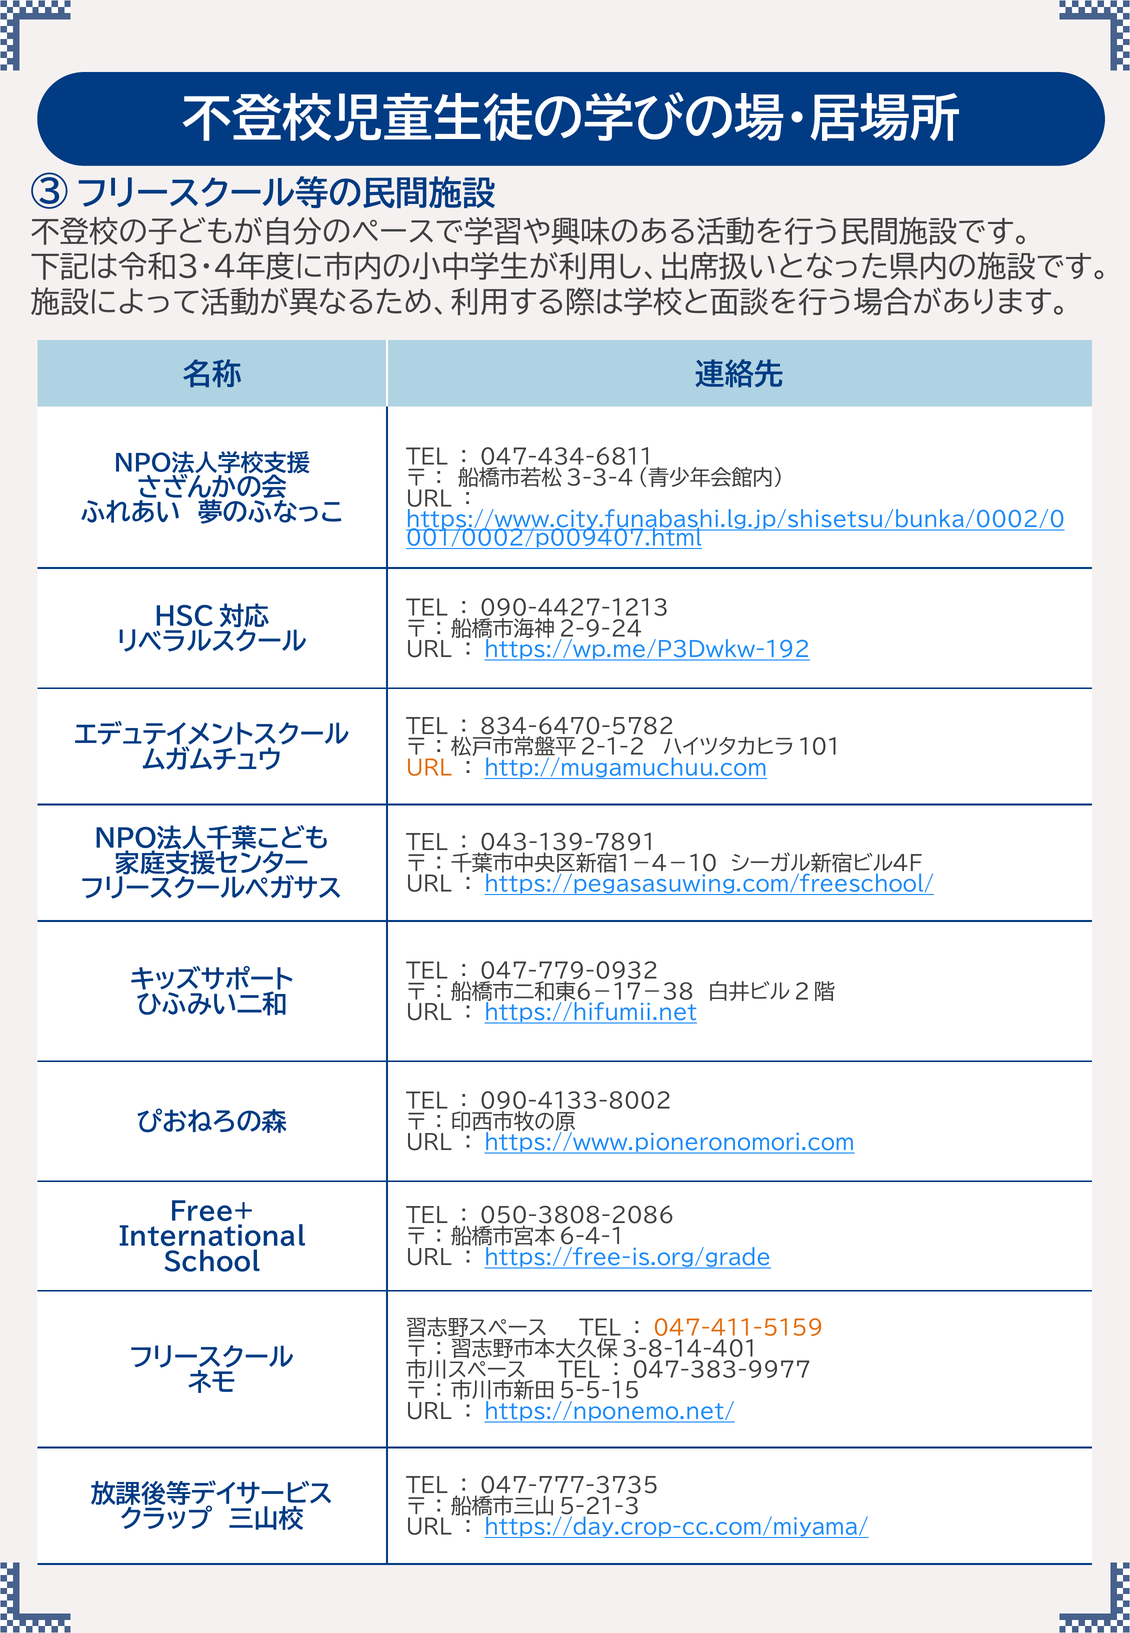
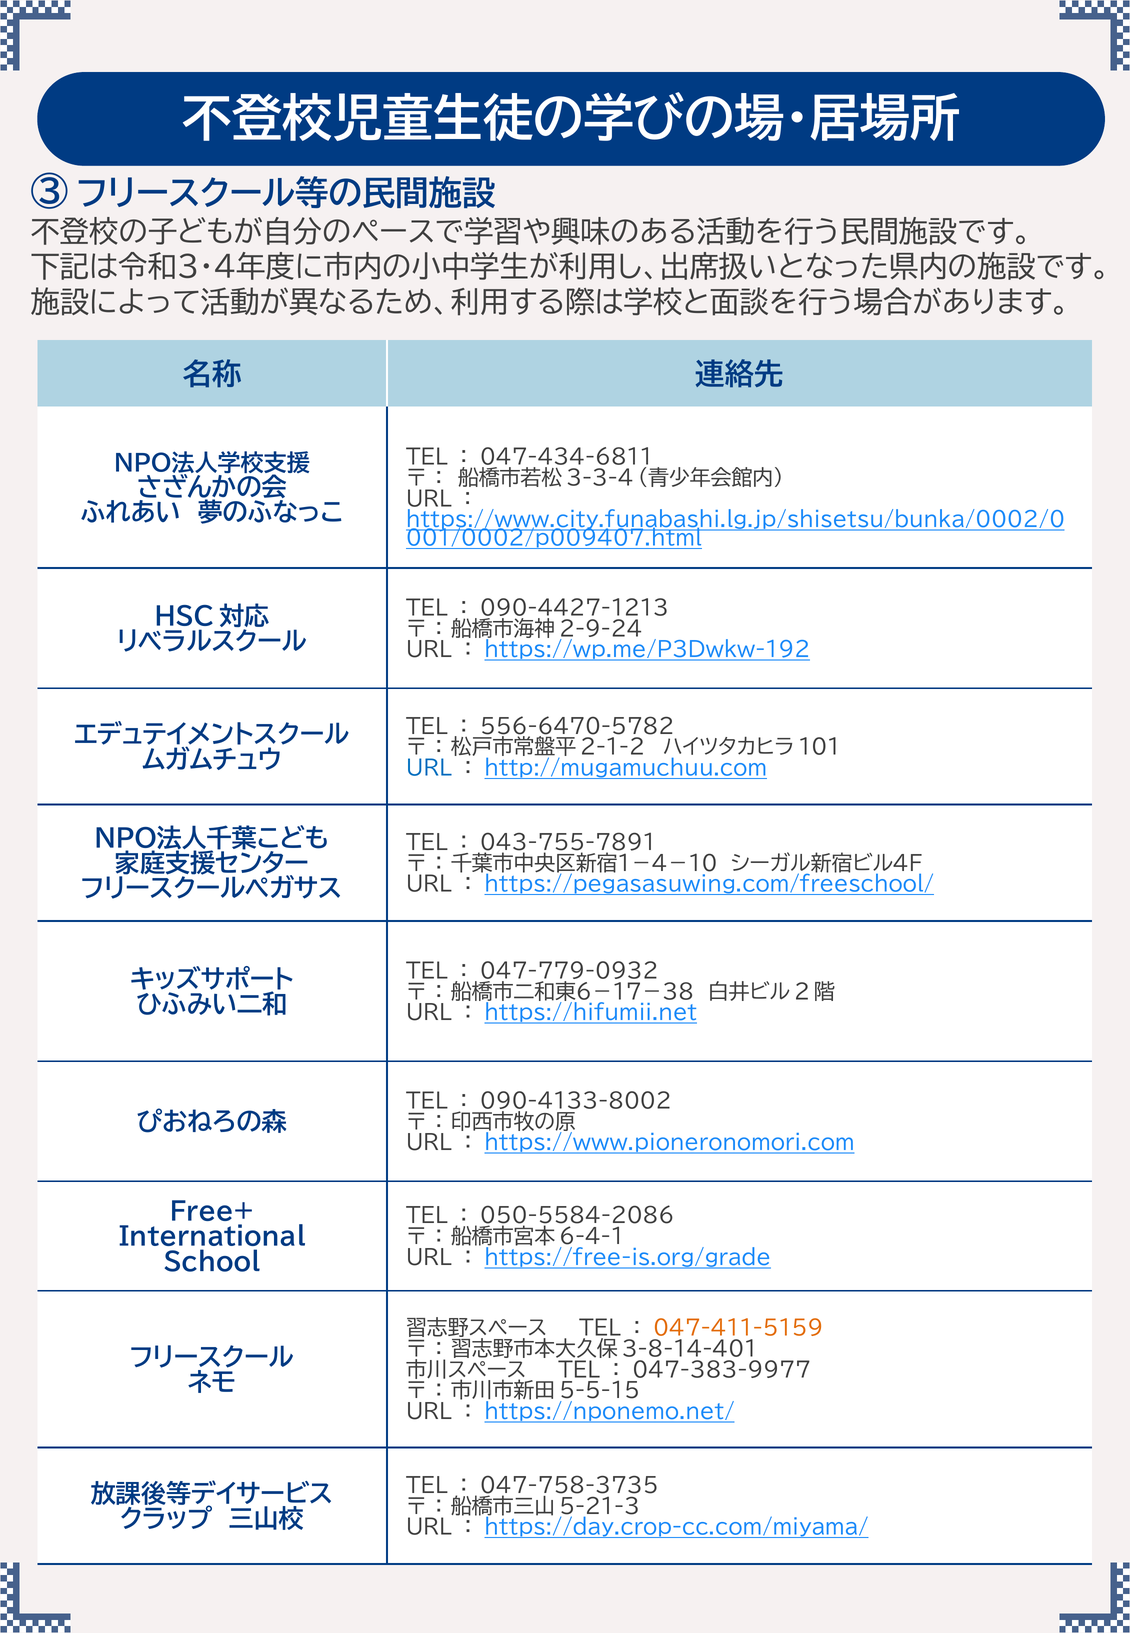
834-6470-5782: 834-6470-5782 -> 556-6470-5782
URL at (429, 768) colour: orange -> blue
043-139-7891: 043-139-7891 -> 043-755-7891
050-3808-2086: 050-3808-2086 -> 050-5584-2086
047-777-3735: 047-777-3735 -> 047-758-3735
